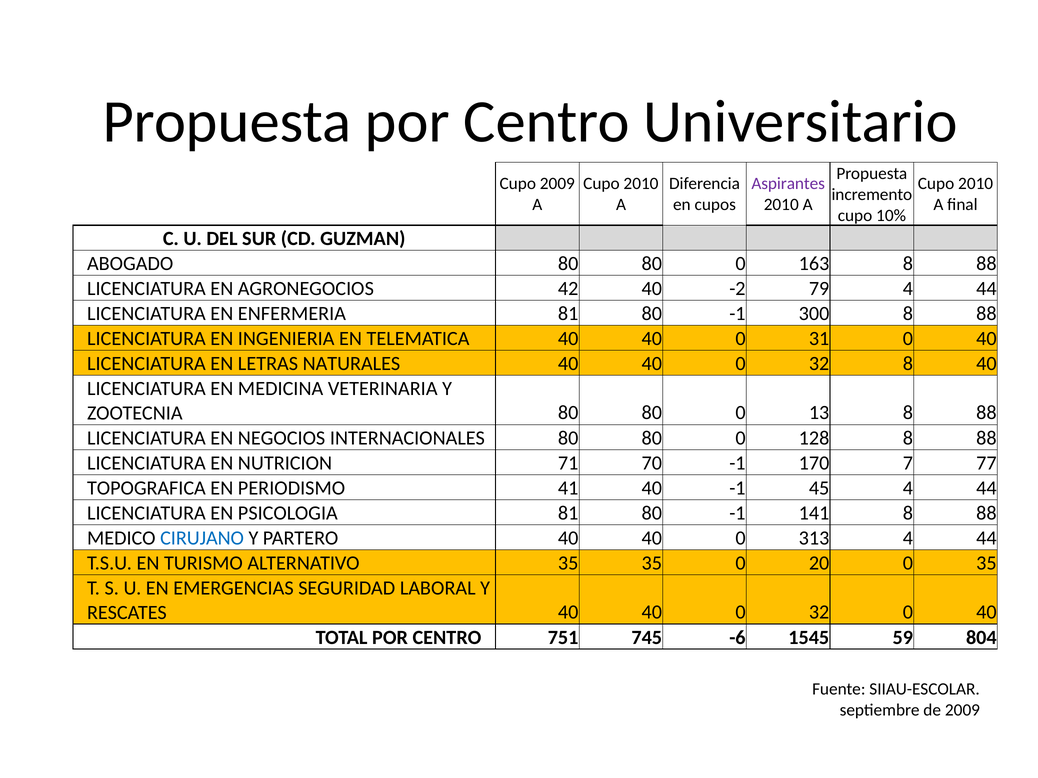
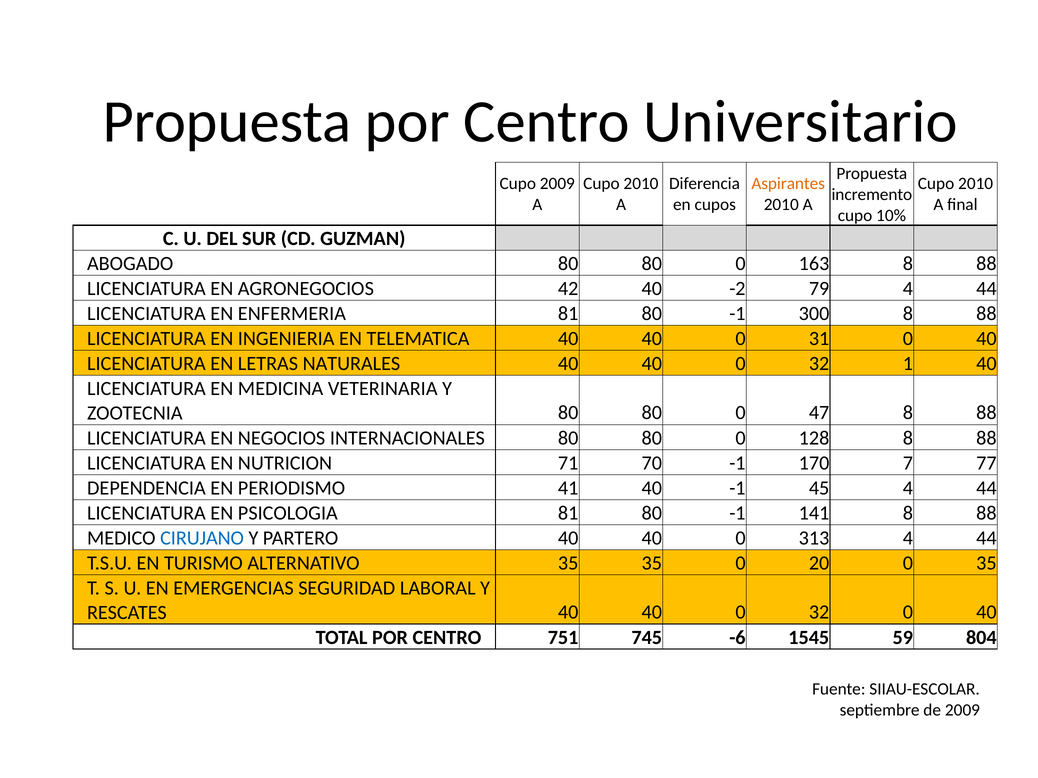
Aspirantes colour: purple -> orange
32 8: 8 -> 1
13: 13 -> 47
TOPOGRAFICA: TOPOGRAFICA -> DEPENDENCIA
